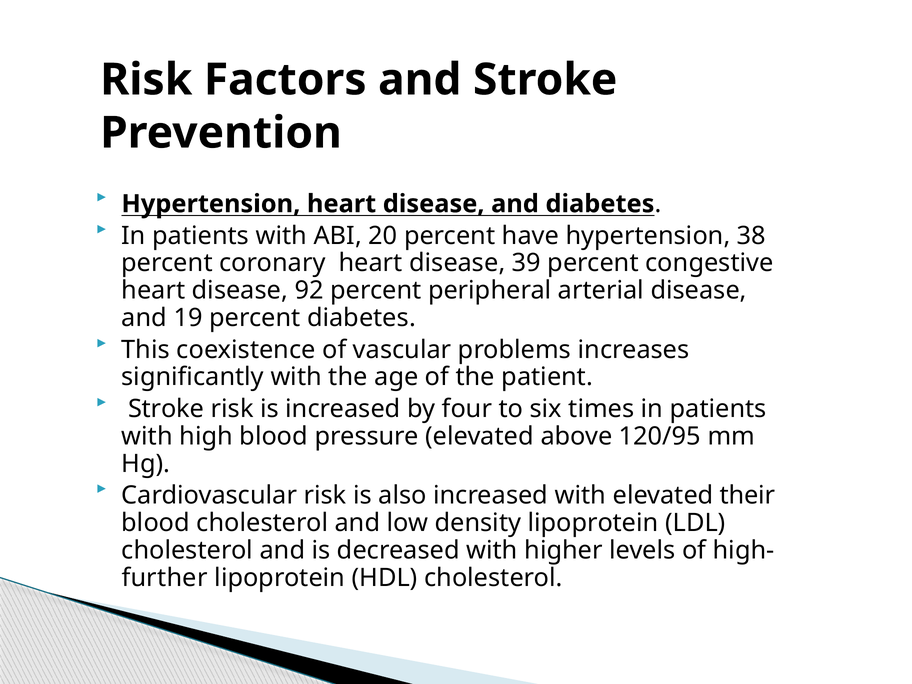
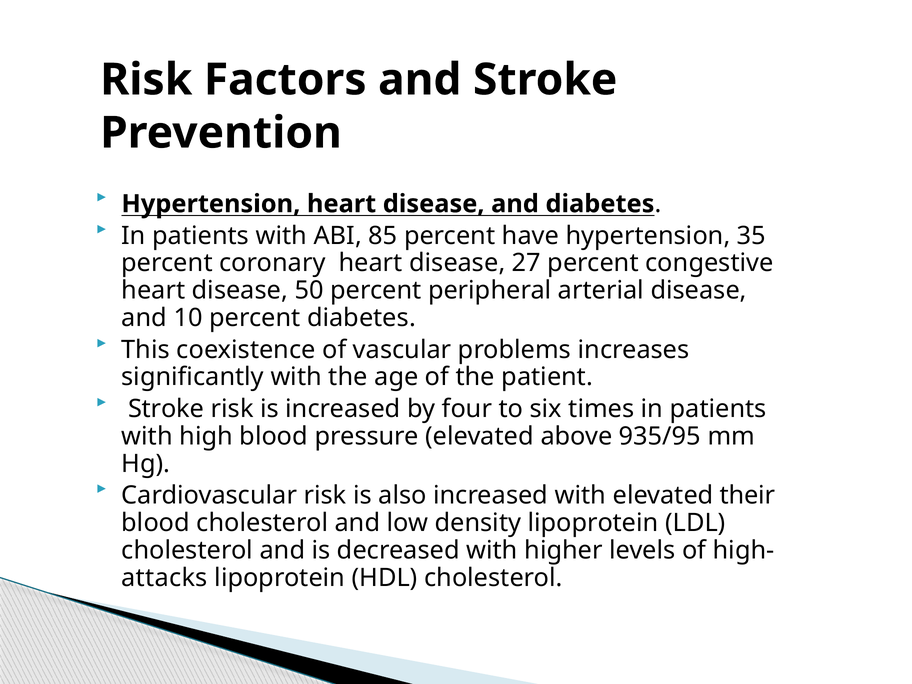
20: 20 -> 85
38: 38 -> 35
39: 39 -> 27
92: 92 -> 50
19: 19 -> 10
120/95: 120/95 -> 935/95
further: further -> attacks
